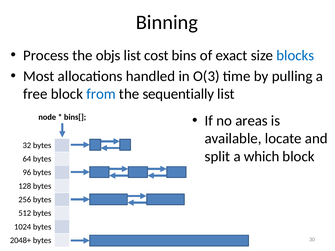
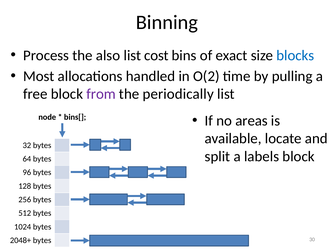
objs: objs -> also
O(3: O(3 -> O(2
from colour: blue -> purple
sequentially: sequentially -> periodically
which: which -> labels
